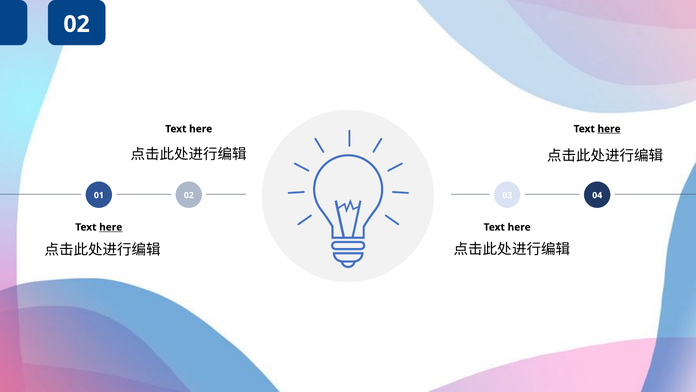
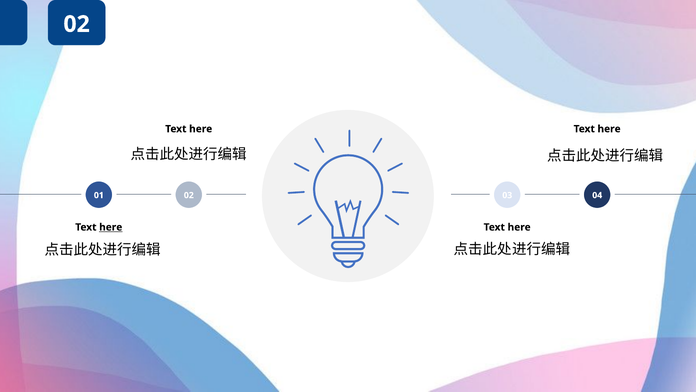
here at (609, 129) underline: present -> none
